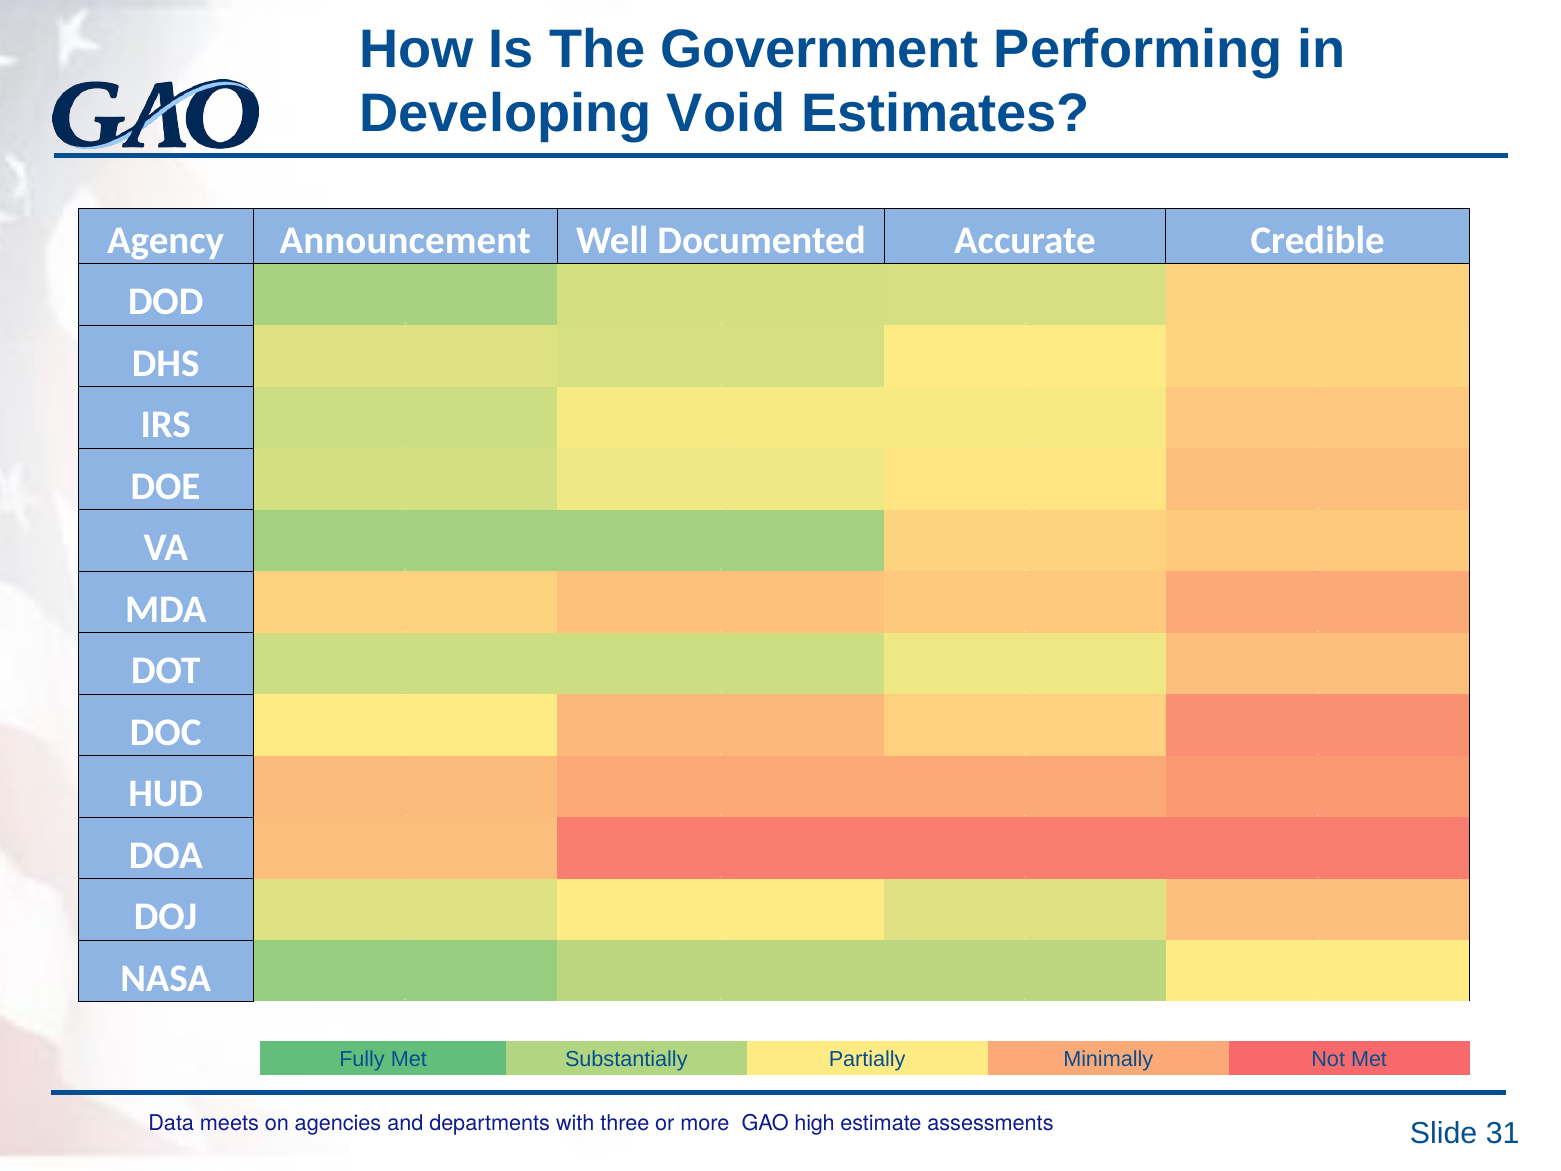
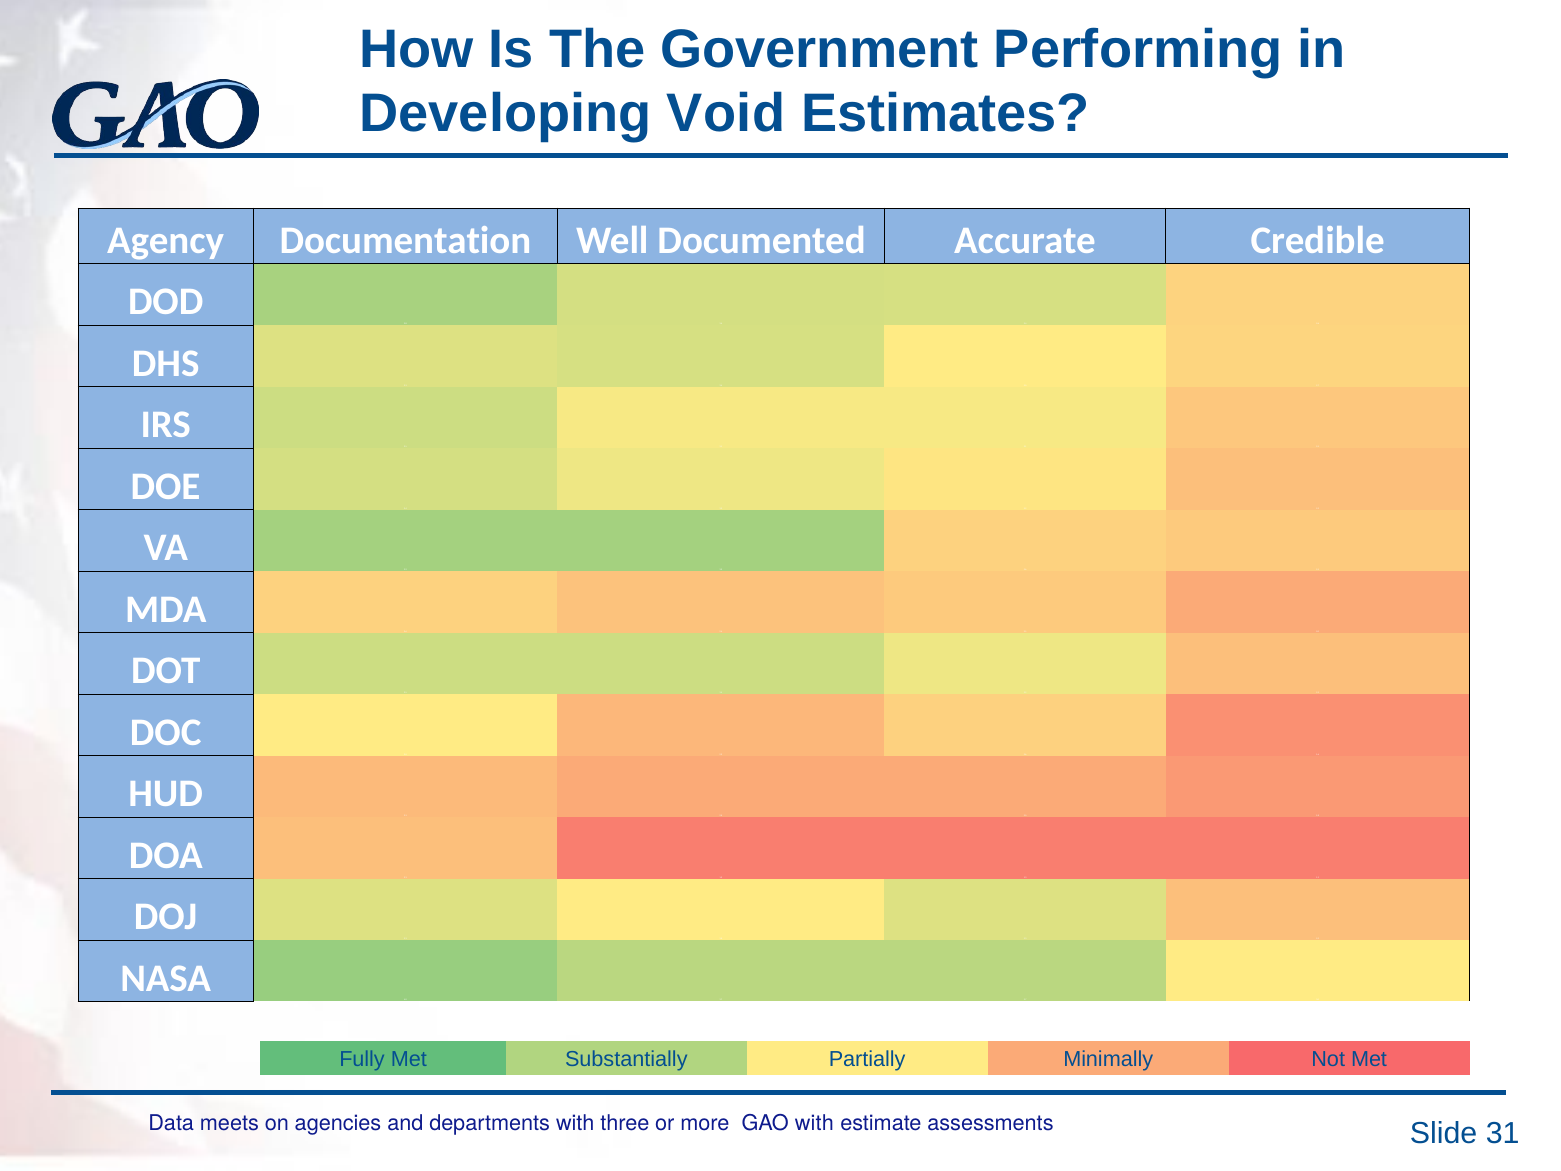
Announcement: Announcement -> Documentation
GAO high: high -> with
